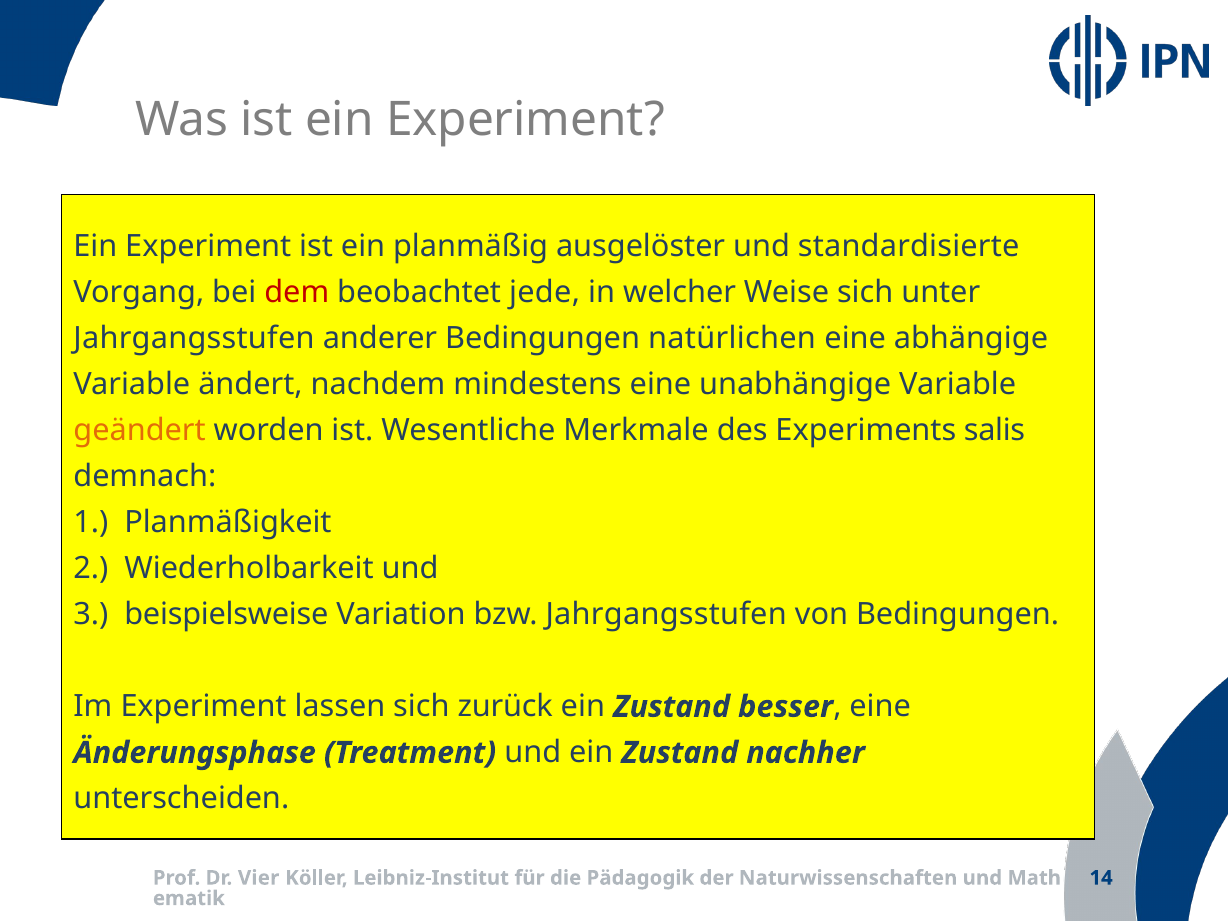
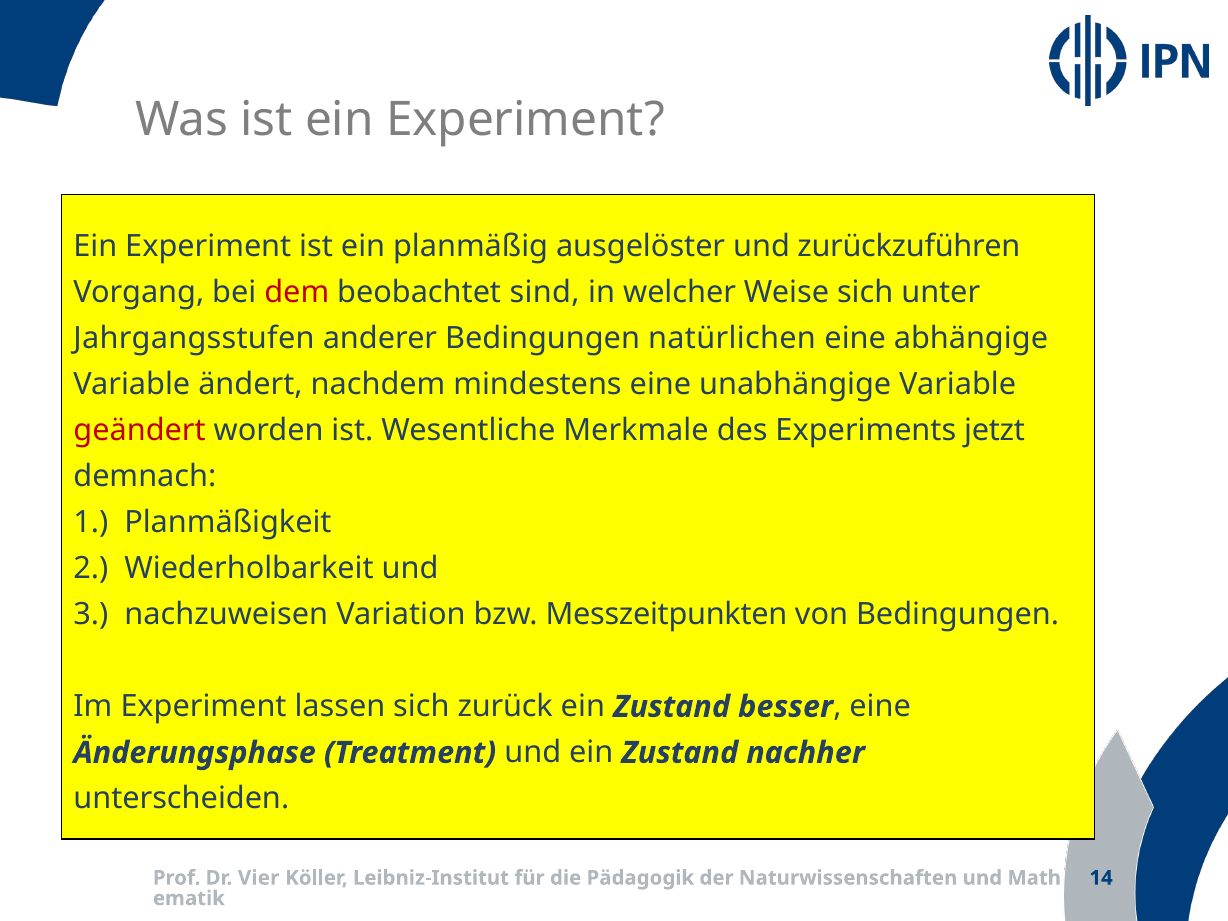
standardisierte: standardisierte -> zurückzuführen
jede: jede -> sind
geändert colour: orange -> red
salis: salis -> jetzt
beispielsweise: beispielsweise -> nachzuweisen
bzw Jahrgangsstufen: Jahrgangsstufen -> Messzeitpunkten
